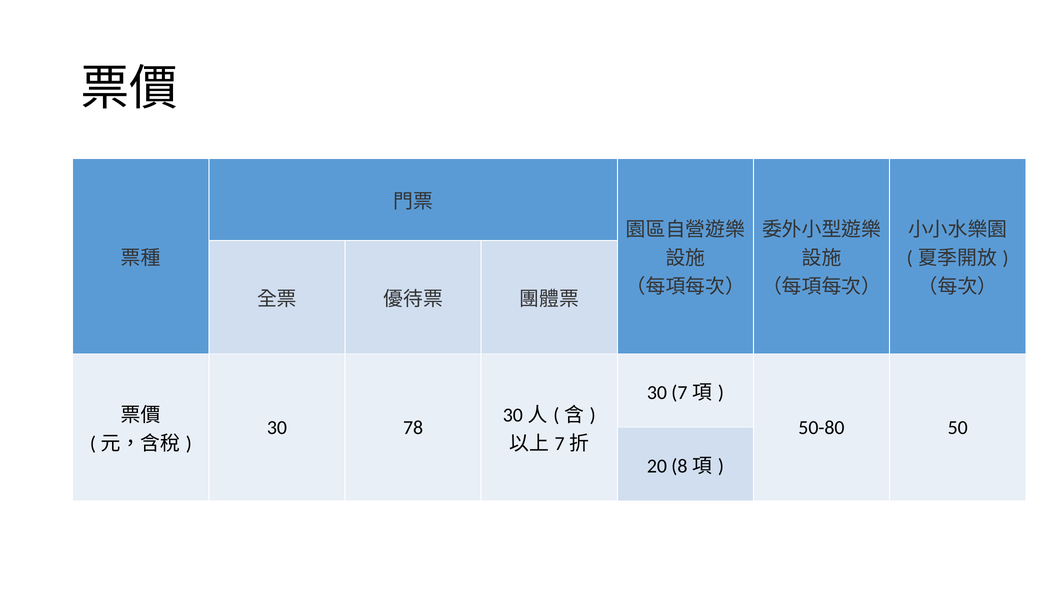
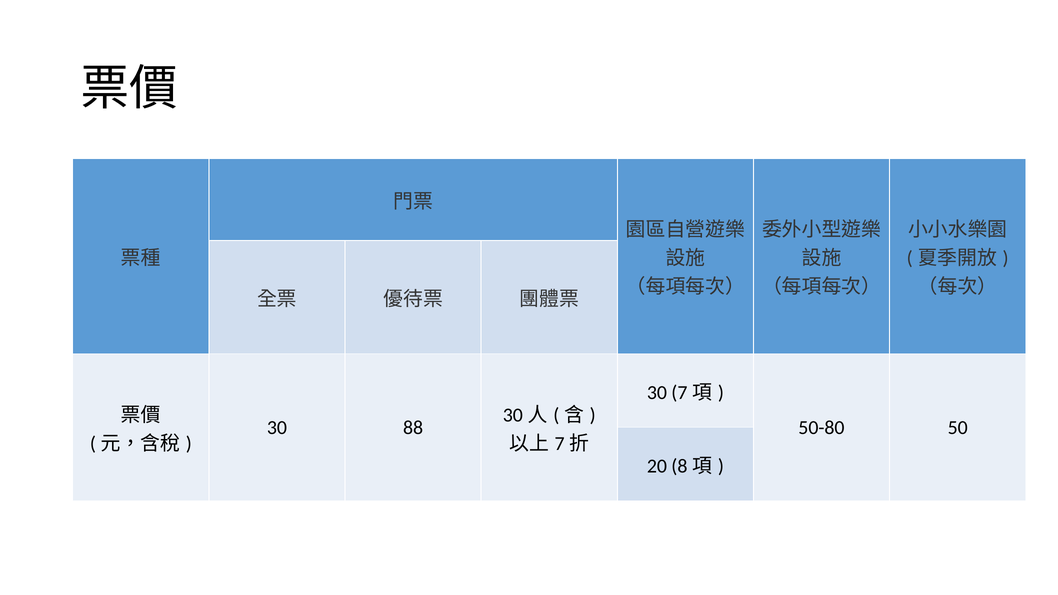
78: 78 -> 88
